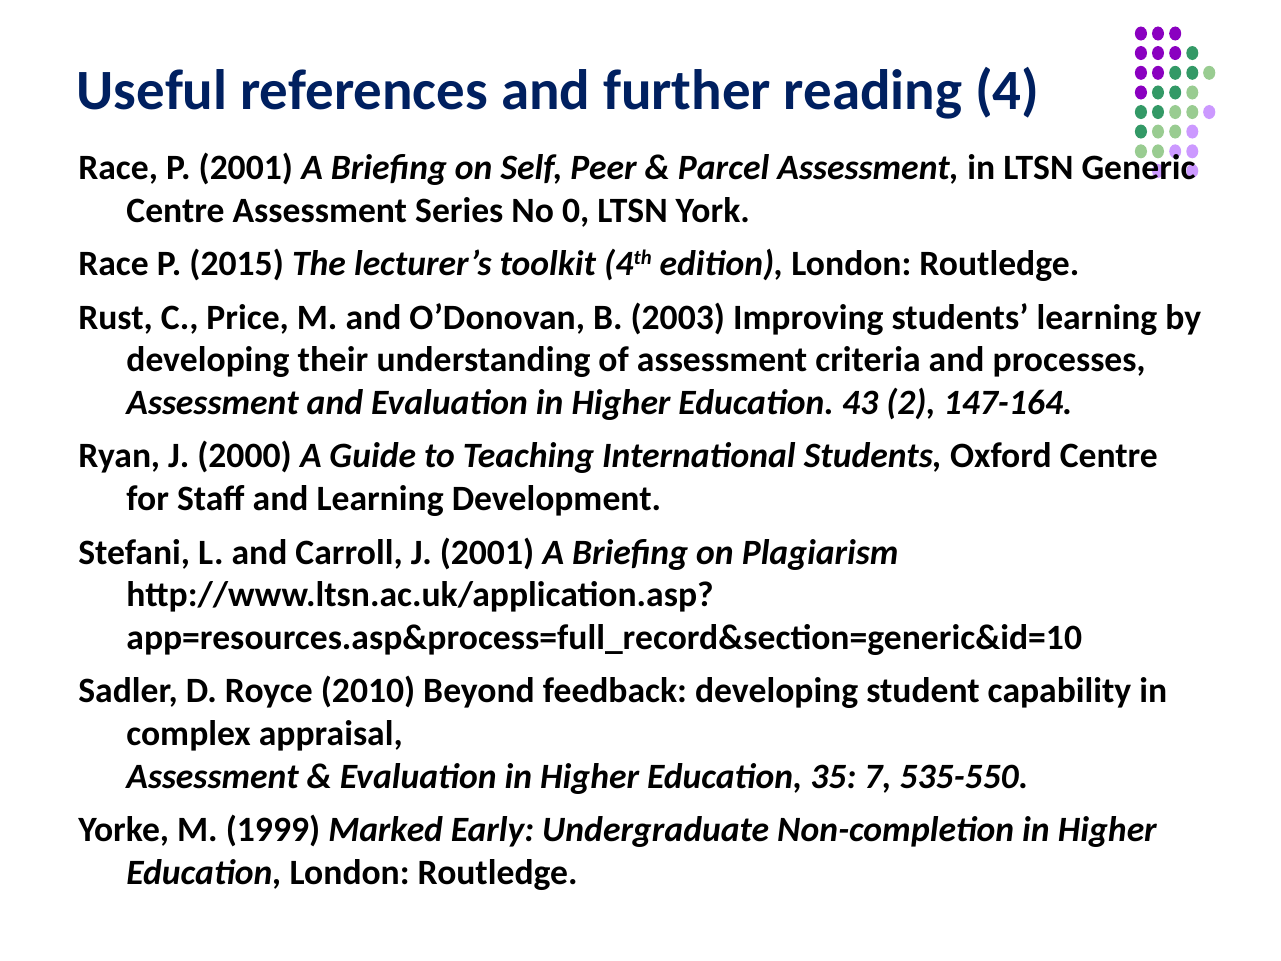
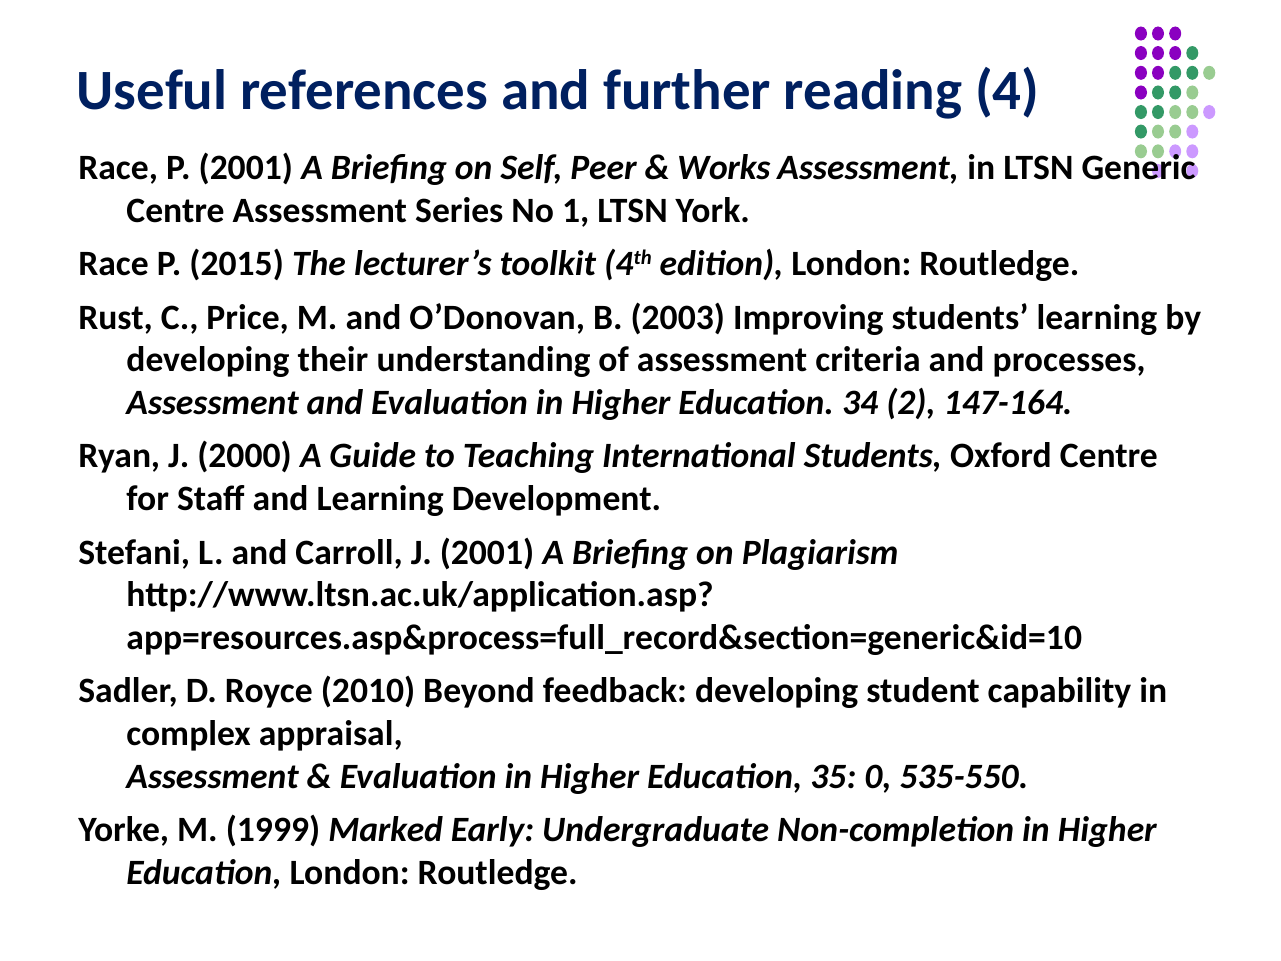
Parcel: Parcel -> Works
0: 0 -> 1
43: 43 -> 34
7: 7 -> 0
